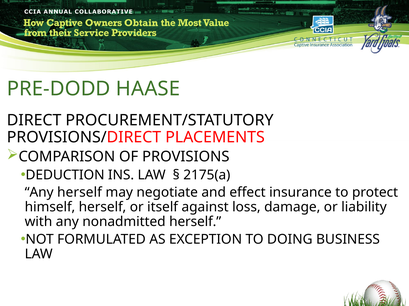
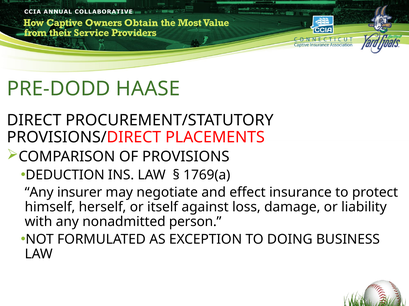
2175(a: 2175(a -> 1769(a
Any herself: herself -> insurer
nonadmitted herself: herself -> person
